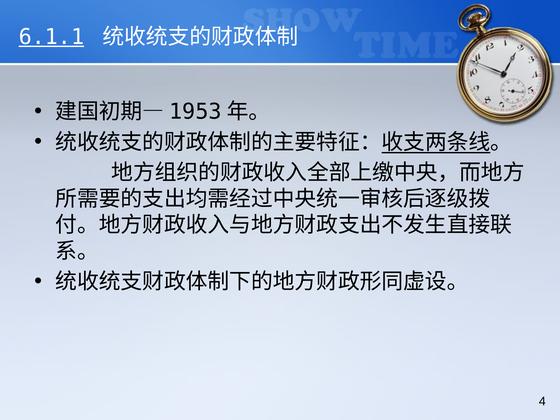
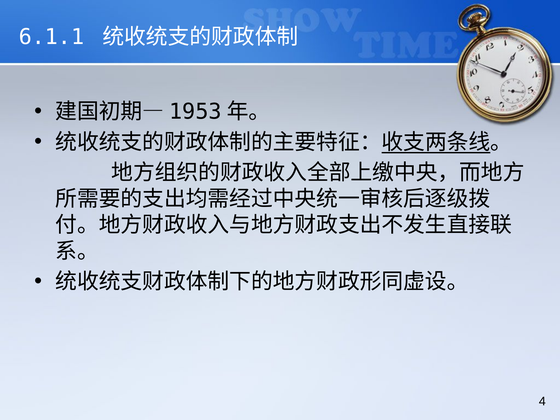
6.1.1 underline: present -> none
